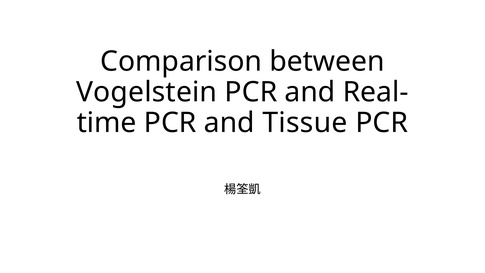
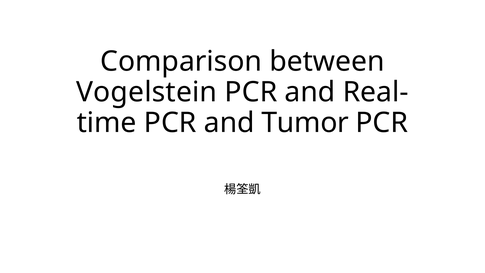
Tissue: Tissue -> Tumor
